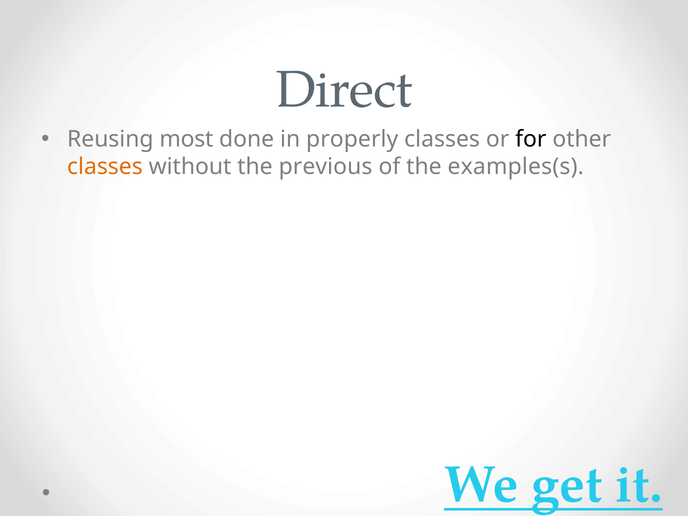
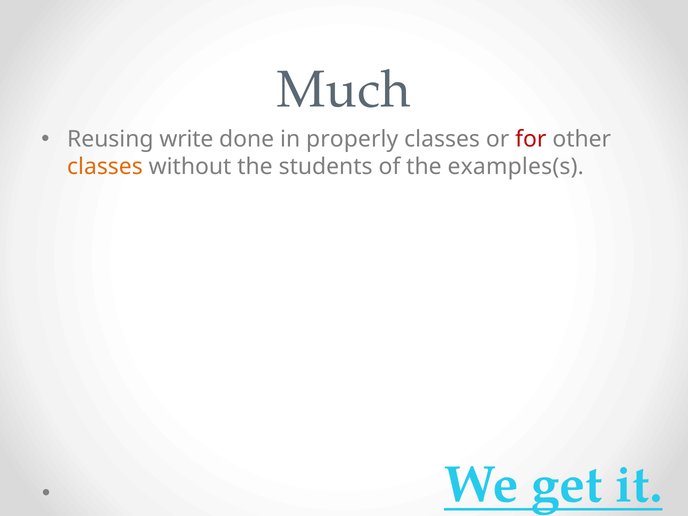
Direct: Direct -> Much
most: most -> write
for colour: black -> red
previous: previous -> students
